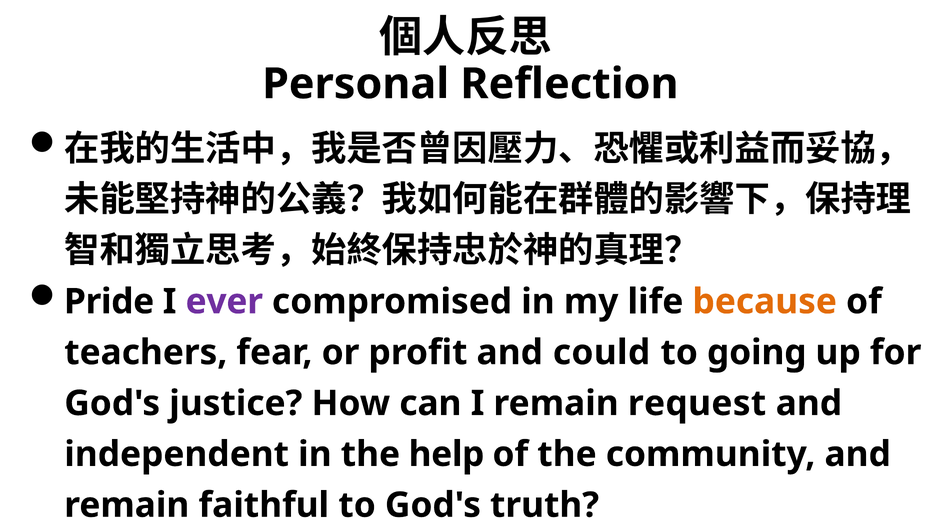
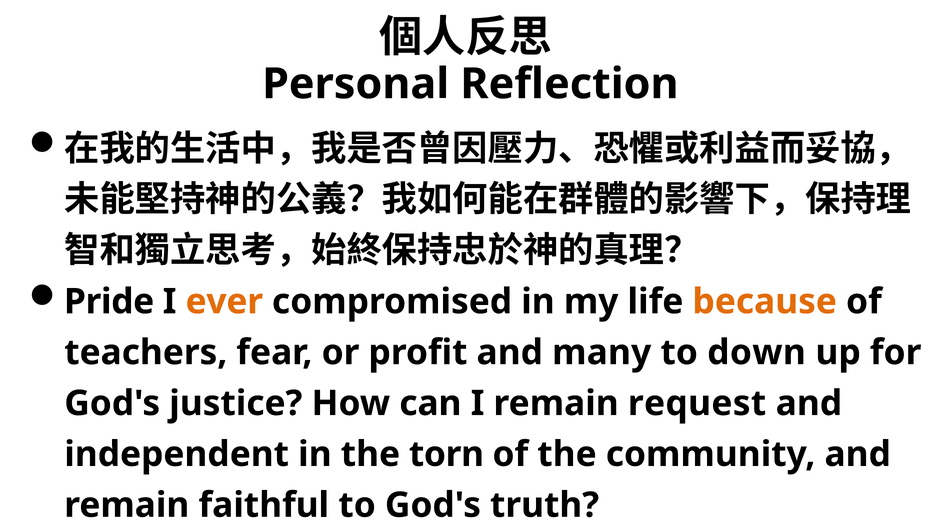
ever colour: purple -> orange
could: could -> many
going: going -> down
help: help -> torn
